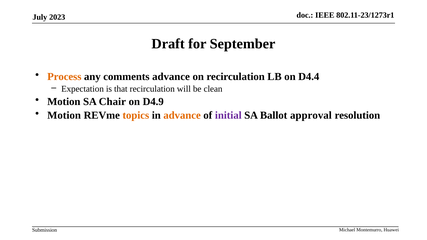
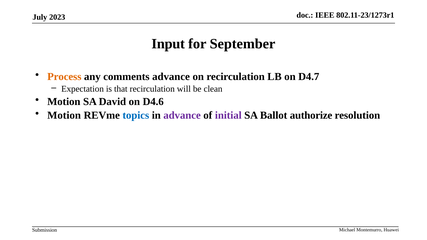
Draft: Draft -> Input
D4.4: D4.4 -> D4.7
Chair: Chair -> David
D4.9: D4.9 -> D4.6
topics colour: orange -> blue
advance at (182, 115) colour: orange -> purple
approval: approval -> authorize
